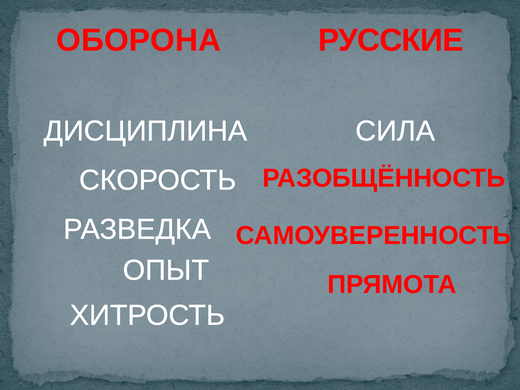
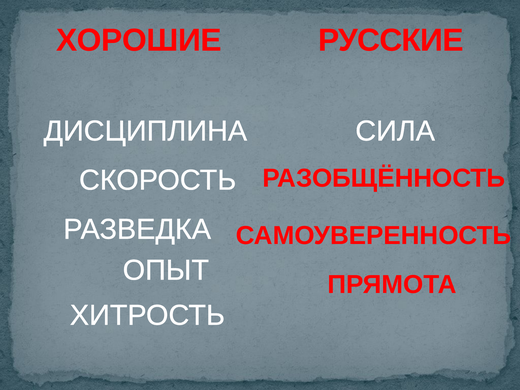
ОБОРОНА: ОБОРОНА -> ХОРОШИЕ
